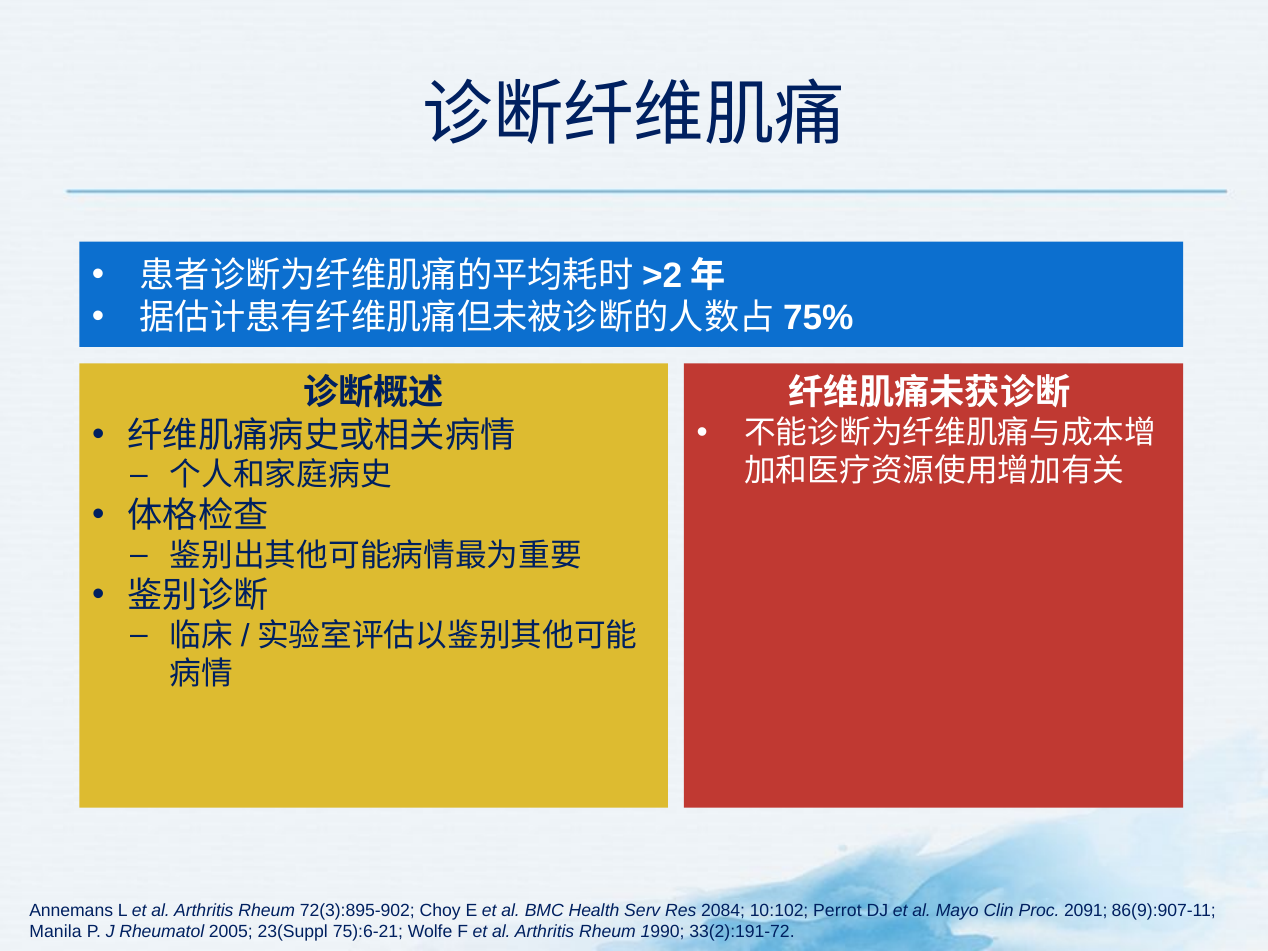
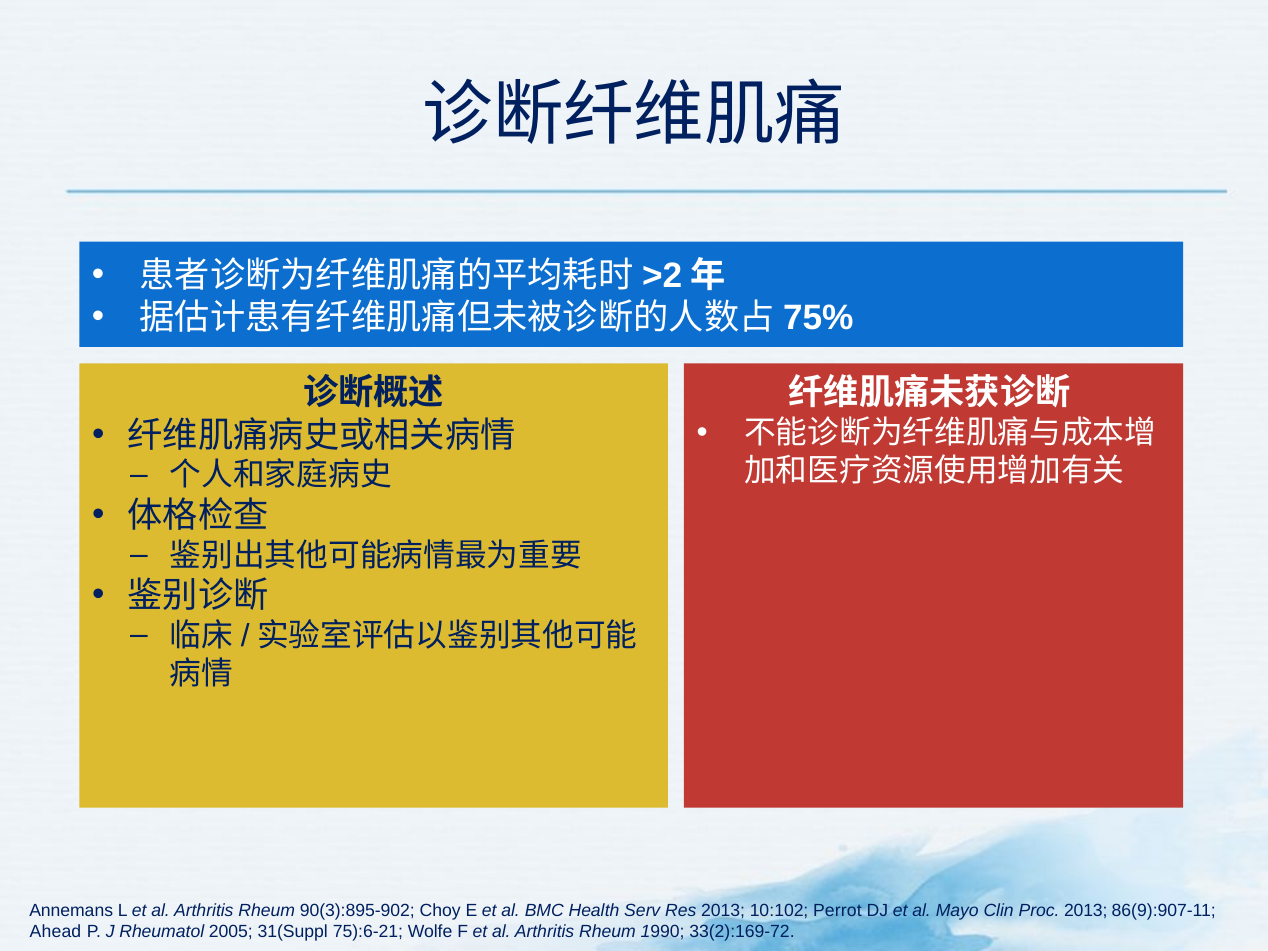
72(3):895-902: 72(3):895-902 -> 90(3):895-902
Res 2084: 2084 -> 2013
Proc 2091: 2091 -> 2013
Manila: Manila -> Ahead
23(Suppl: 23(Suppl -> 31(Suppl
33(2):191-72: 33(2):191-72 -> 33(2):169-72
